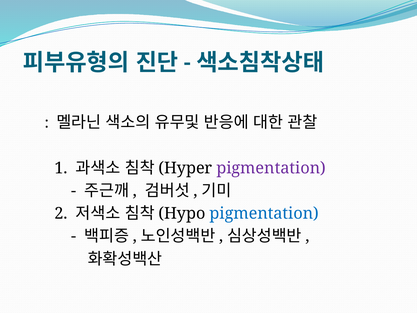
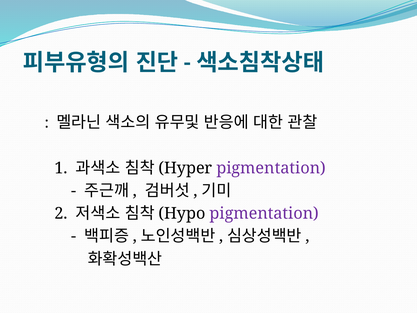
pigmentation at (264, 213) colour: blue -> purple
